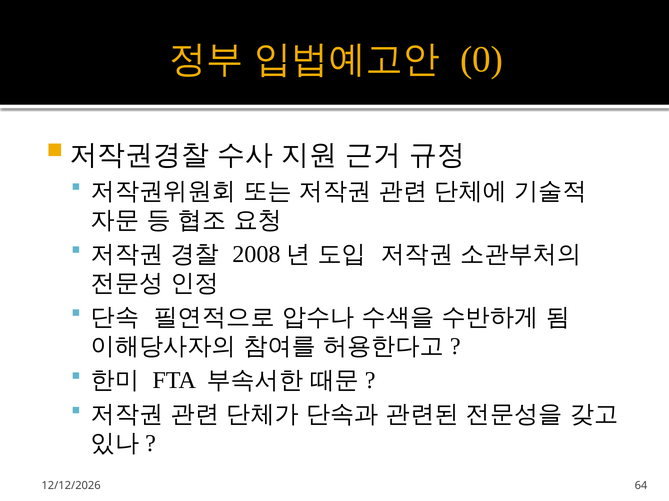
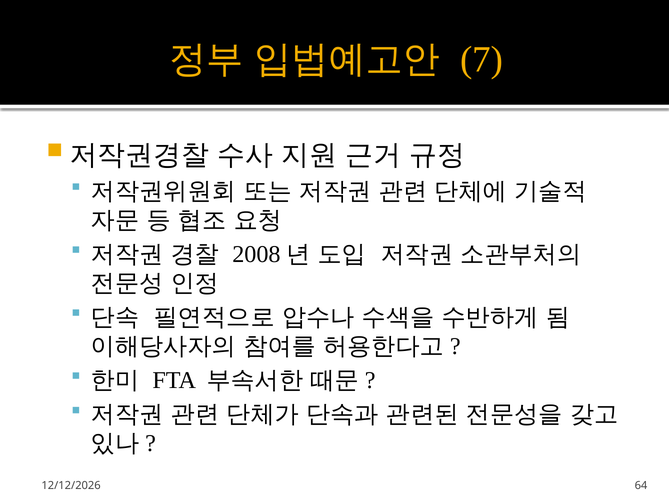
0: 0 -> 7
